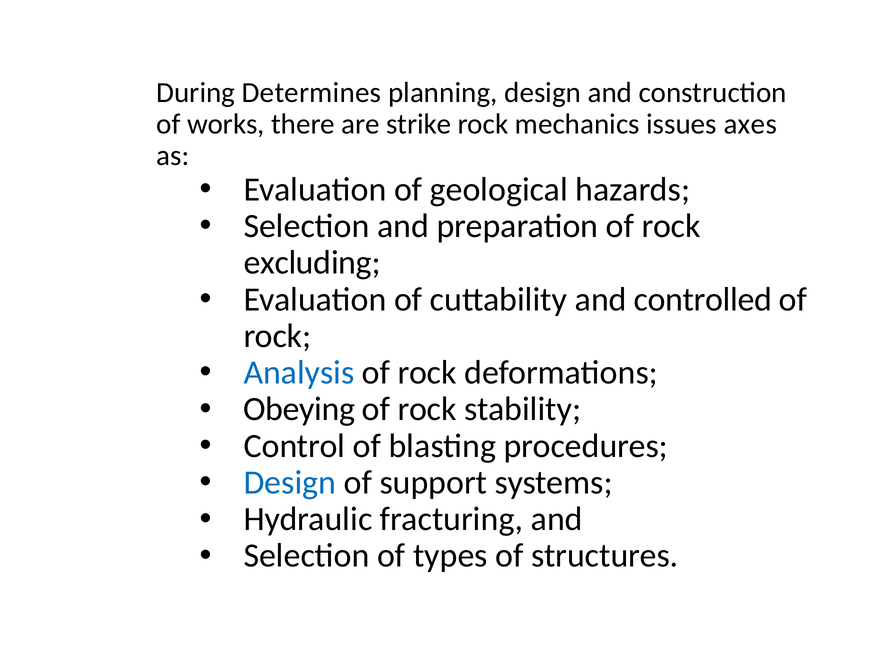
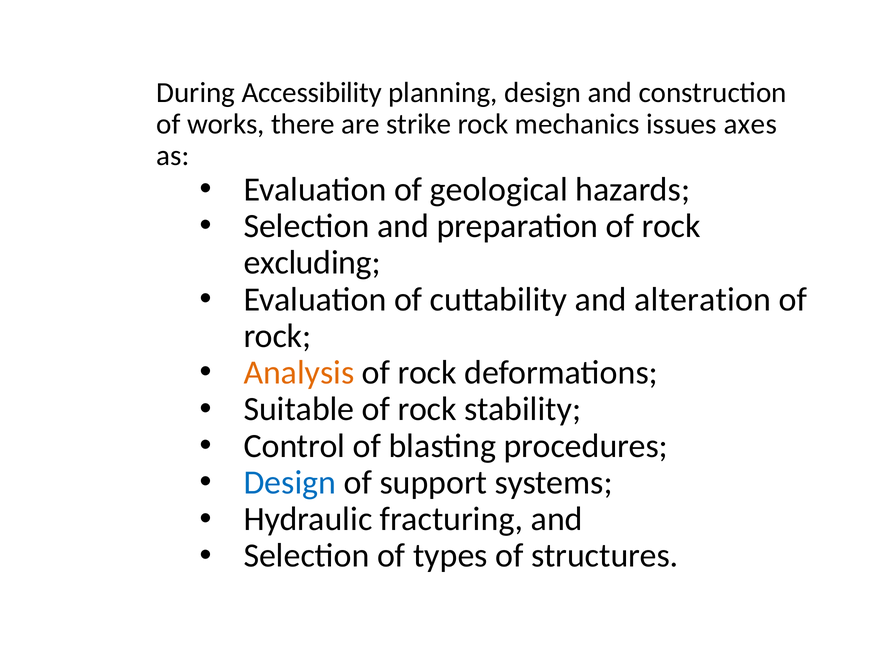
Determines: Determines -> Accessibility
controlled: controlled -> alteration
Analysis colour: blue -> orange
Obeying: Obeying -> Suitable
